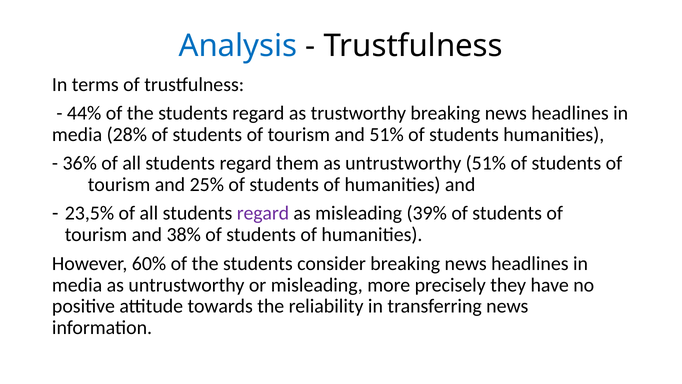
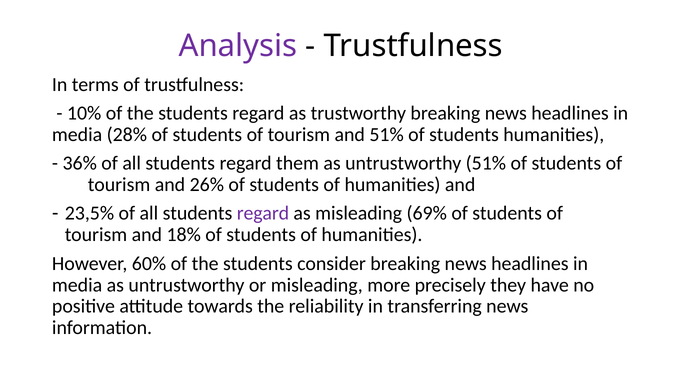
Analysis colour: blue -> purple
44%: 44% -> 10%
25%: 25% -> 26%
39%: 39% -> 69%
38%: 38% -> 18%
